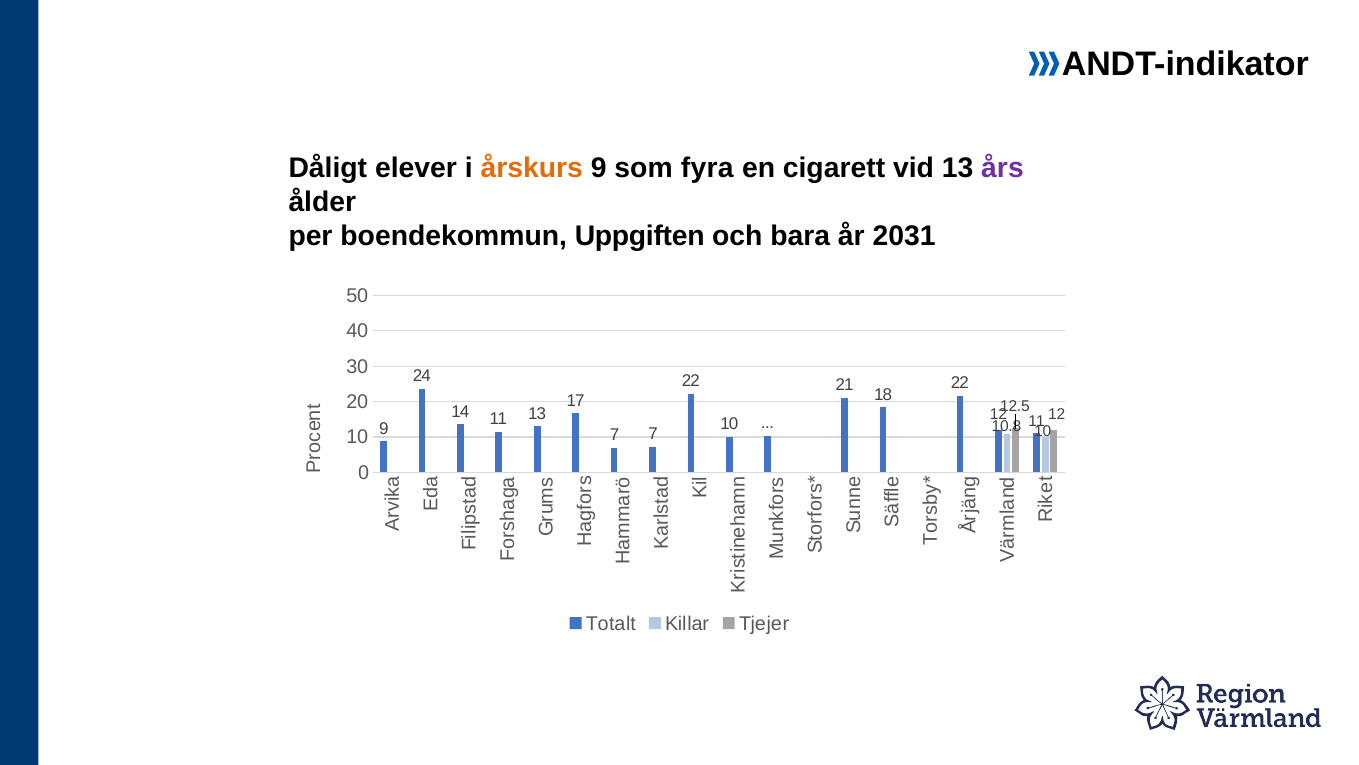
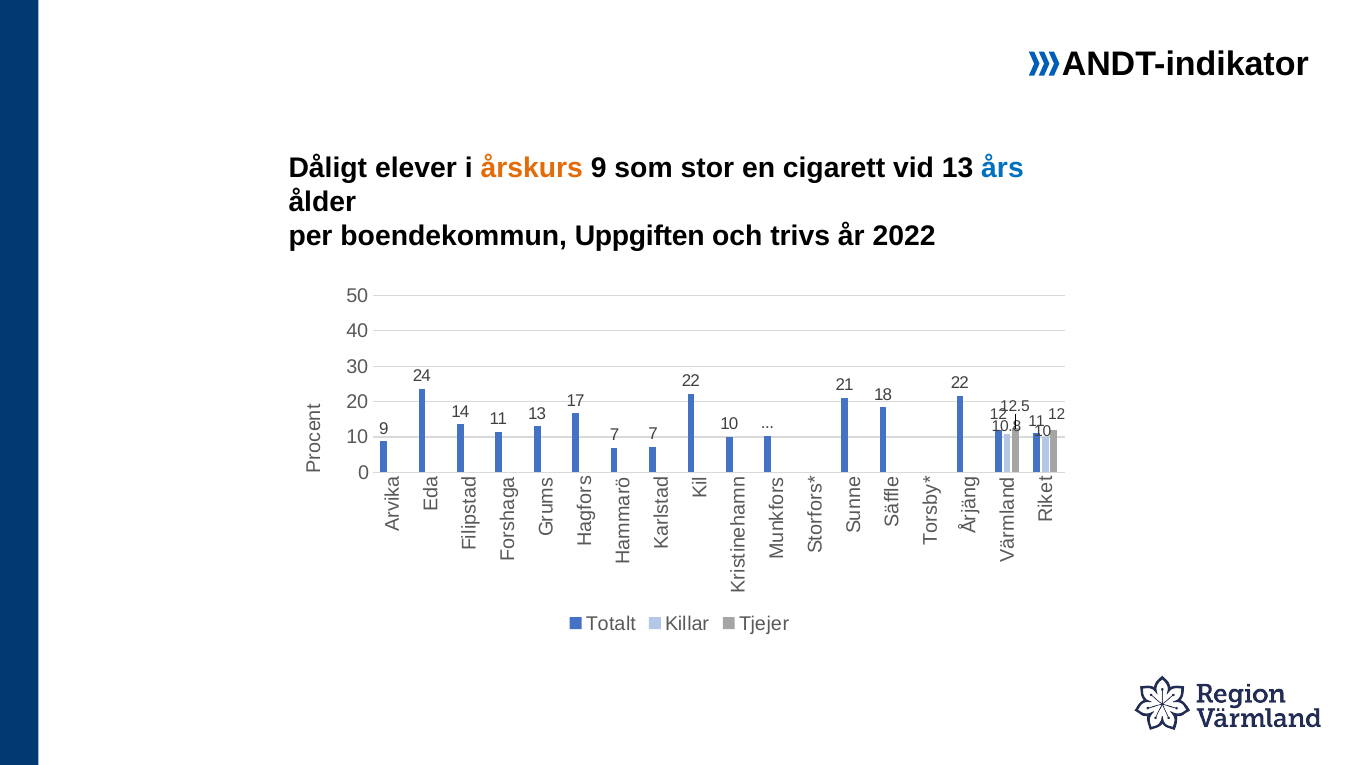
fyra: fyra -> stor
års colour: purple -> blue
bara: bara -> trivs
2031: 2031 -> 2022
